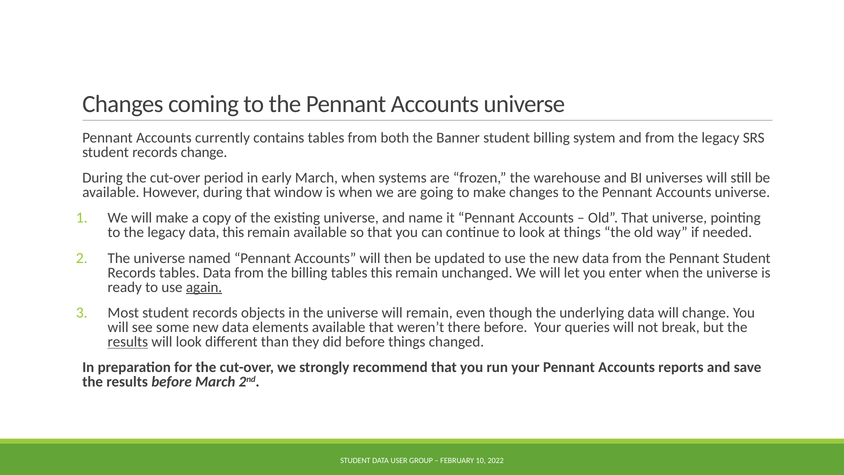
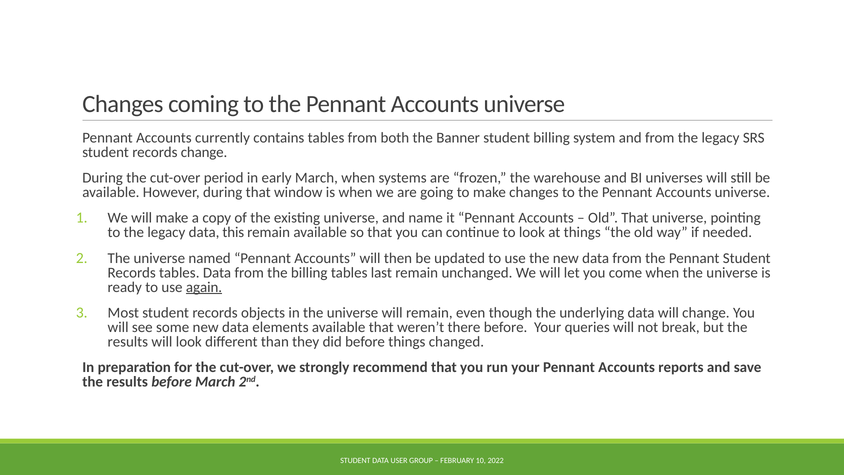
tables this: this -> last
enter: enter -> come
results at (128, 342) underline: present -> none
